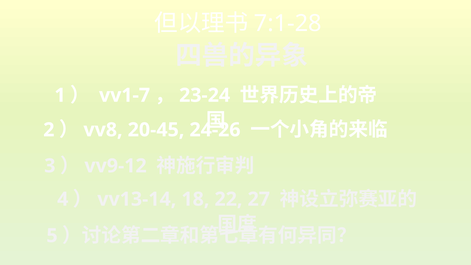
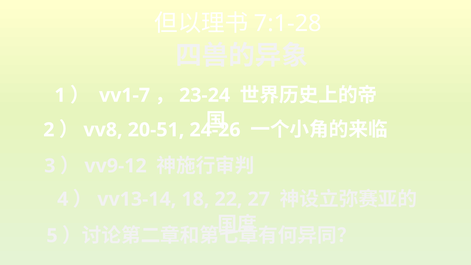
20-45: 20-45 -> 20-51
